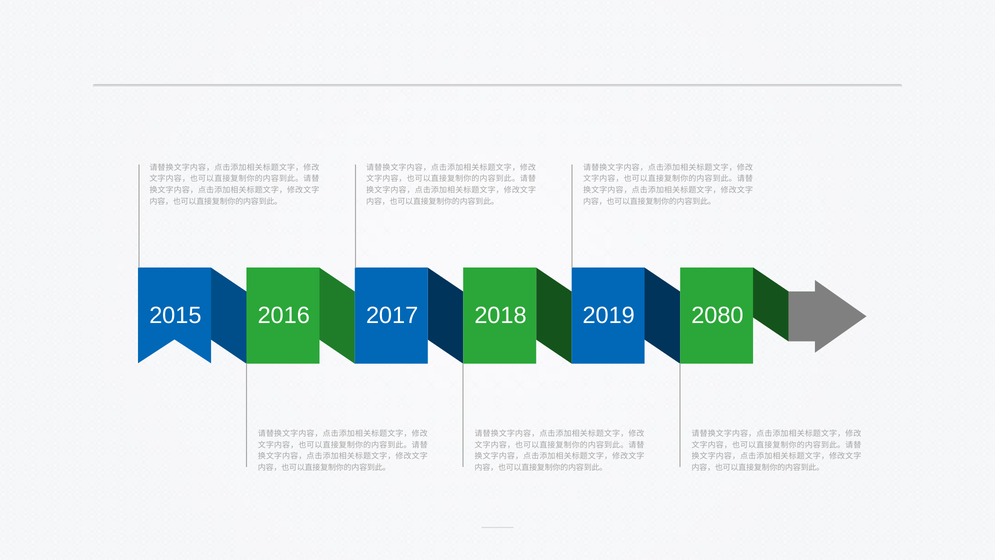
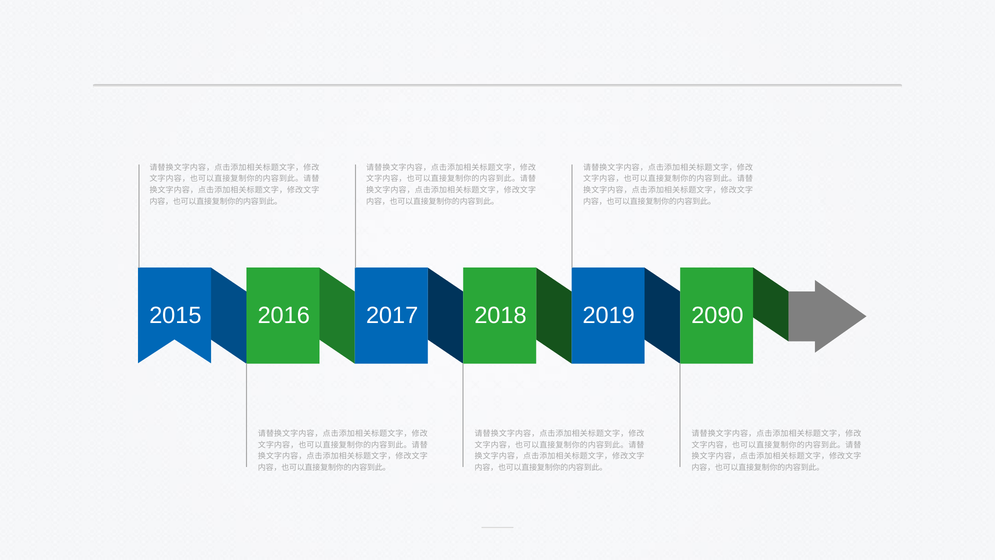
2080: 2080 -> 2090
